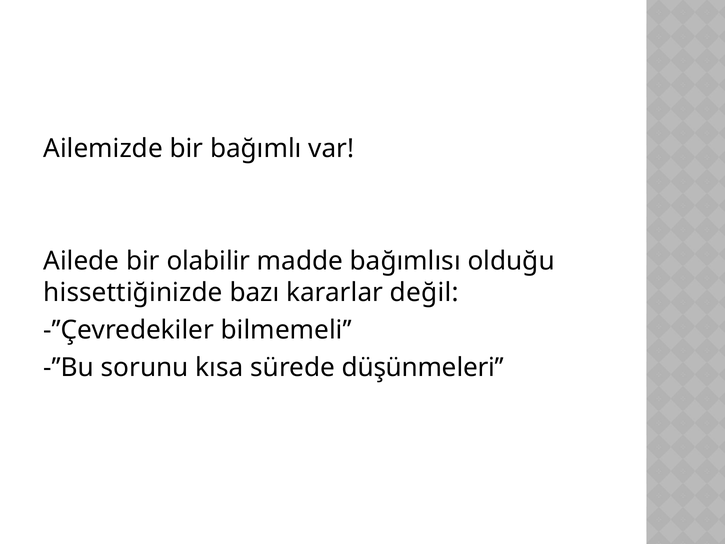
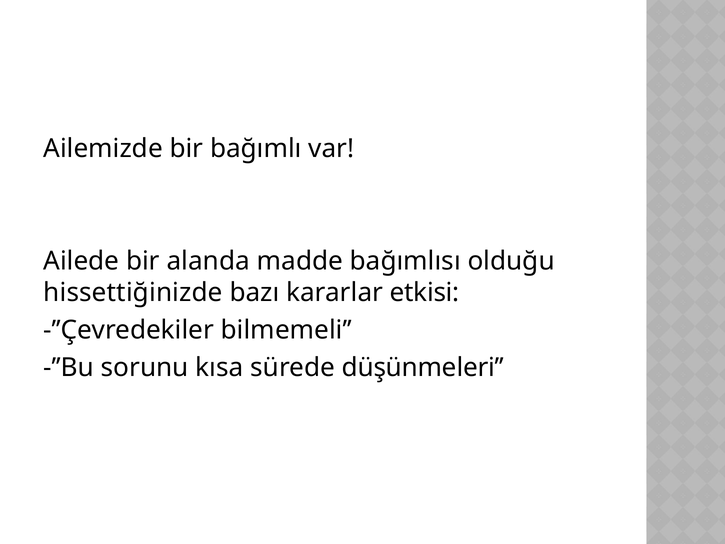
olabilir: olabilir -> alanda
değil: değil -> etkisi
